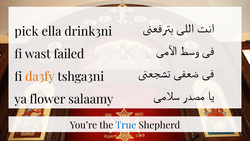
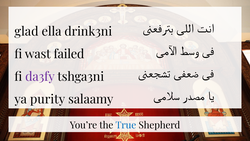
pick: pick -> glad
da3fy colour: orange -> purple
flower: flower -> purity
